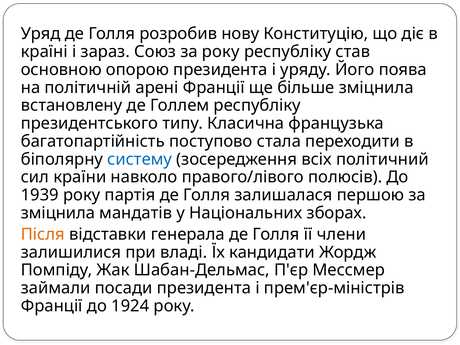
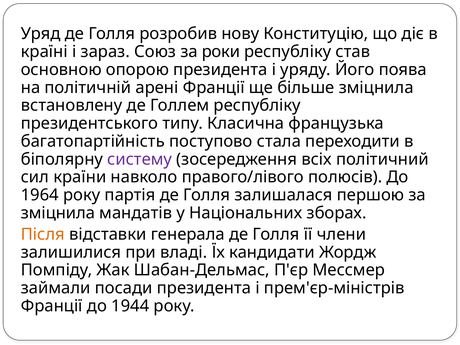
за року: року -> роки
систему colour: blue -> purple
1939: 1939 -> 1964
1924: 1924 -> 1944
